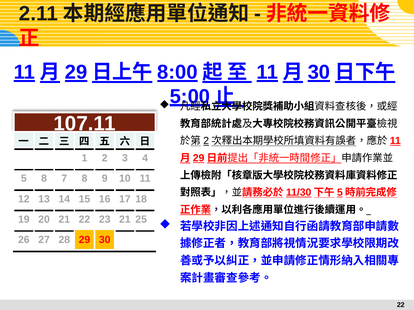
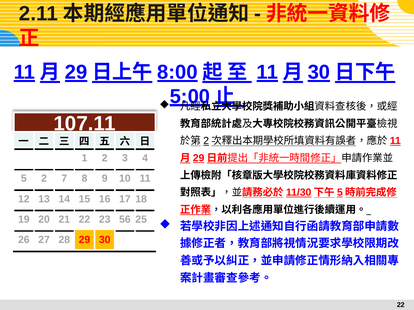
5 8: 8 -> 2
23 21: 21 -> 56
